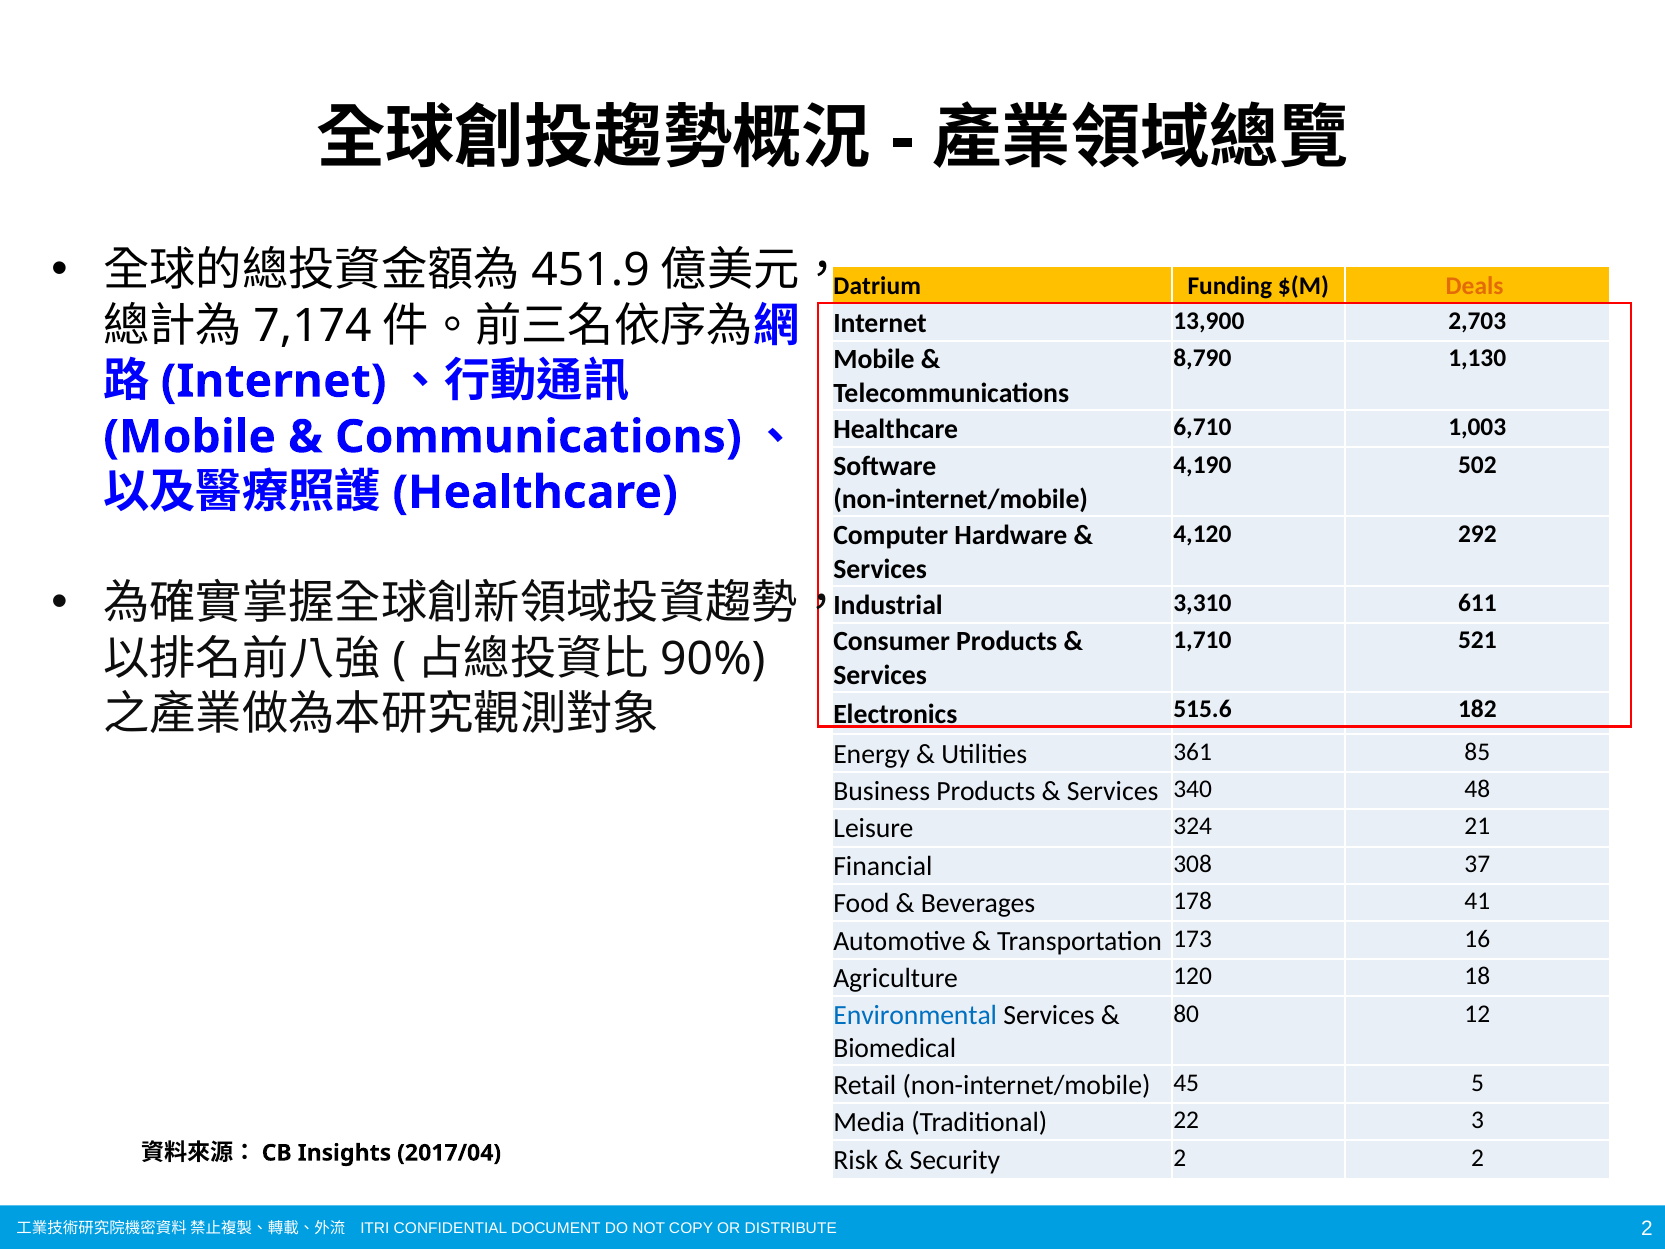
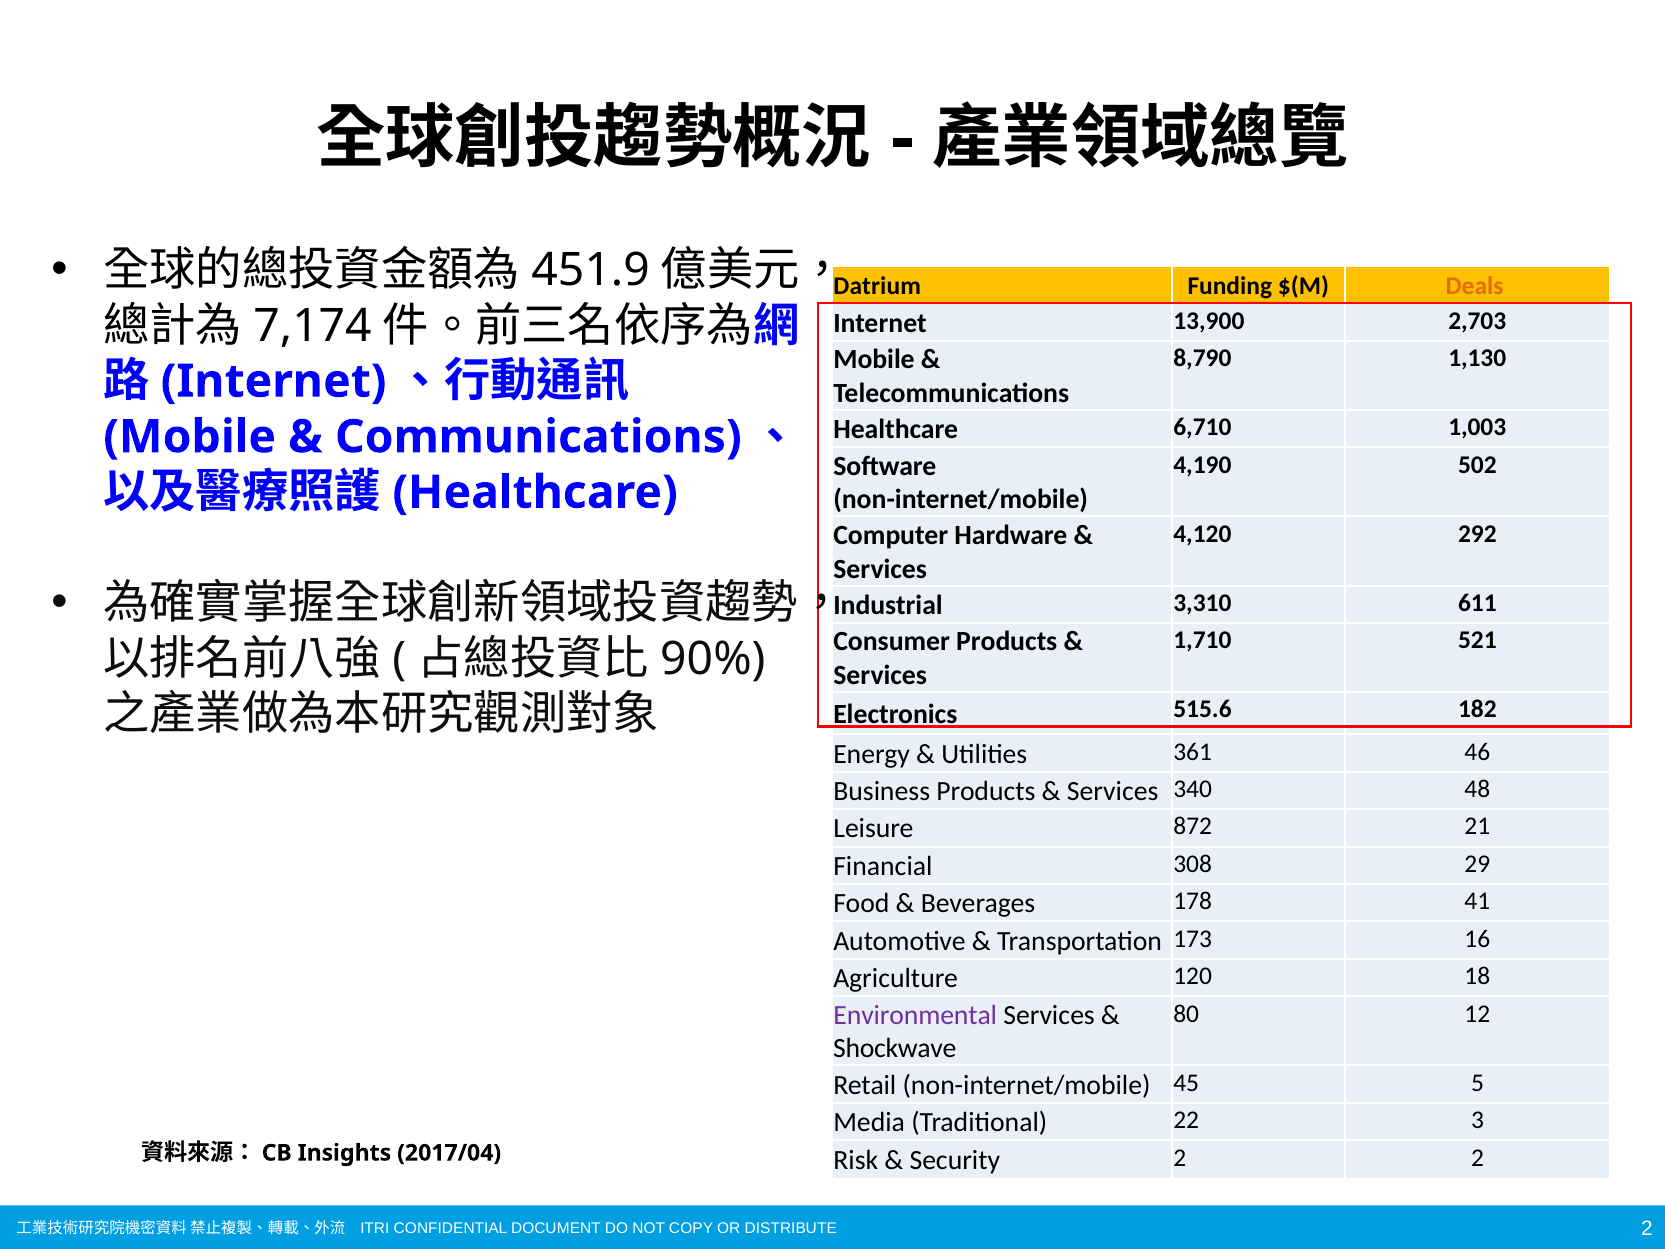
85: 85 -> 46
324: 324 -> 872
37: 37 -> 29
Environmental colour: blue -> purple
Biomedical: Biomedical -> Shockwave
